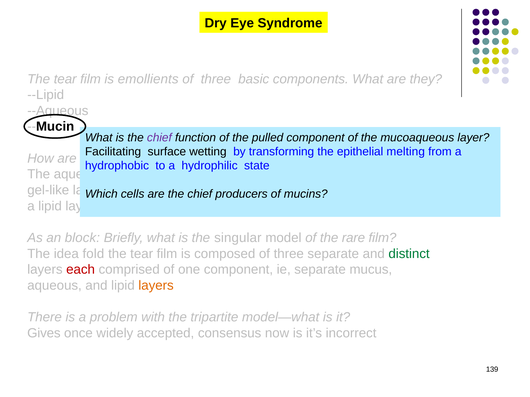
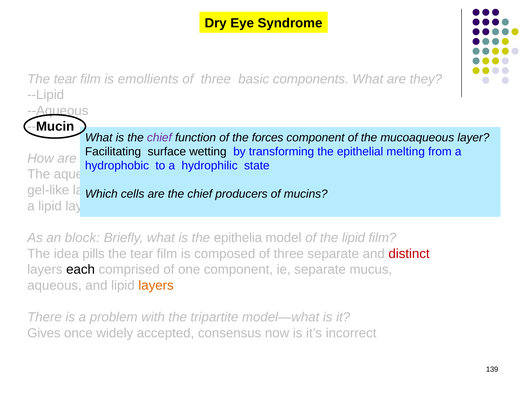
pulled: pulled -> forces
singular: singular -> epithelia
the rare: rare -> lipid
fold: fold -> pills
distinct colour: green -> red
each colour: red -> black
